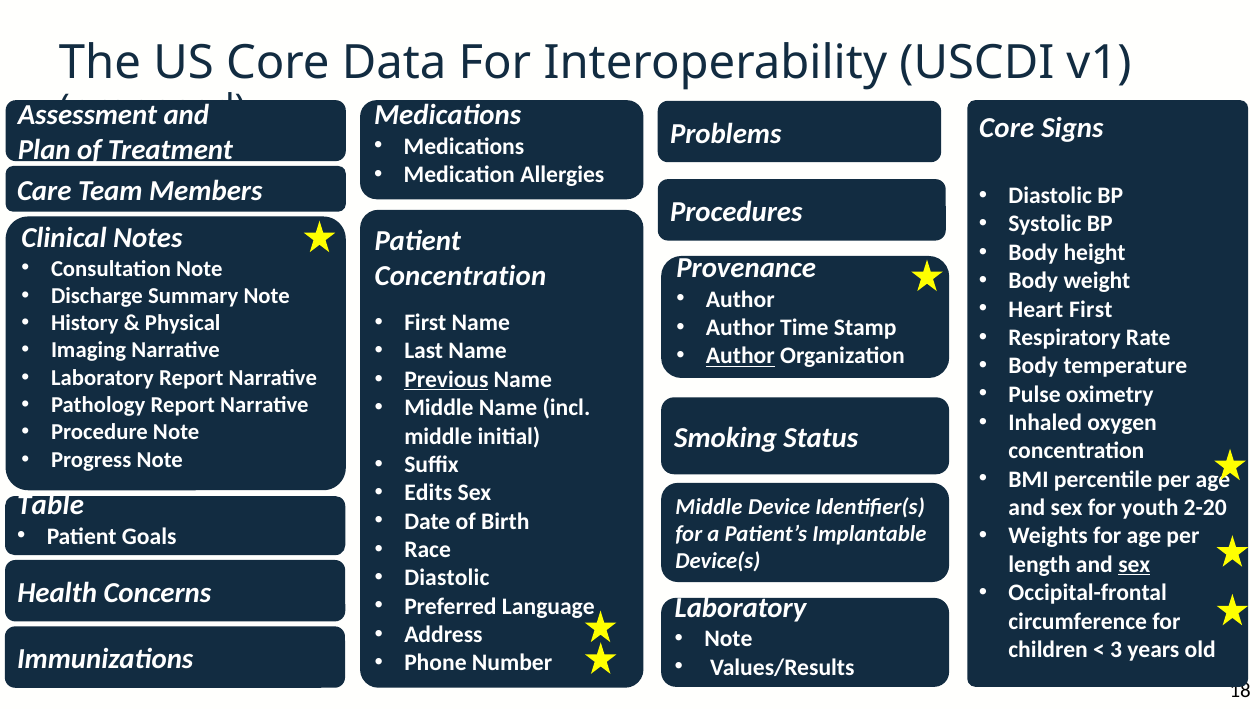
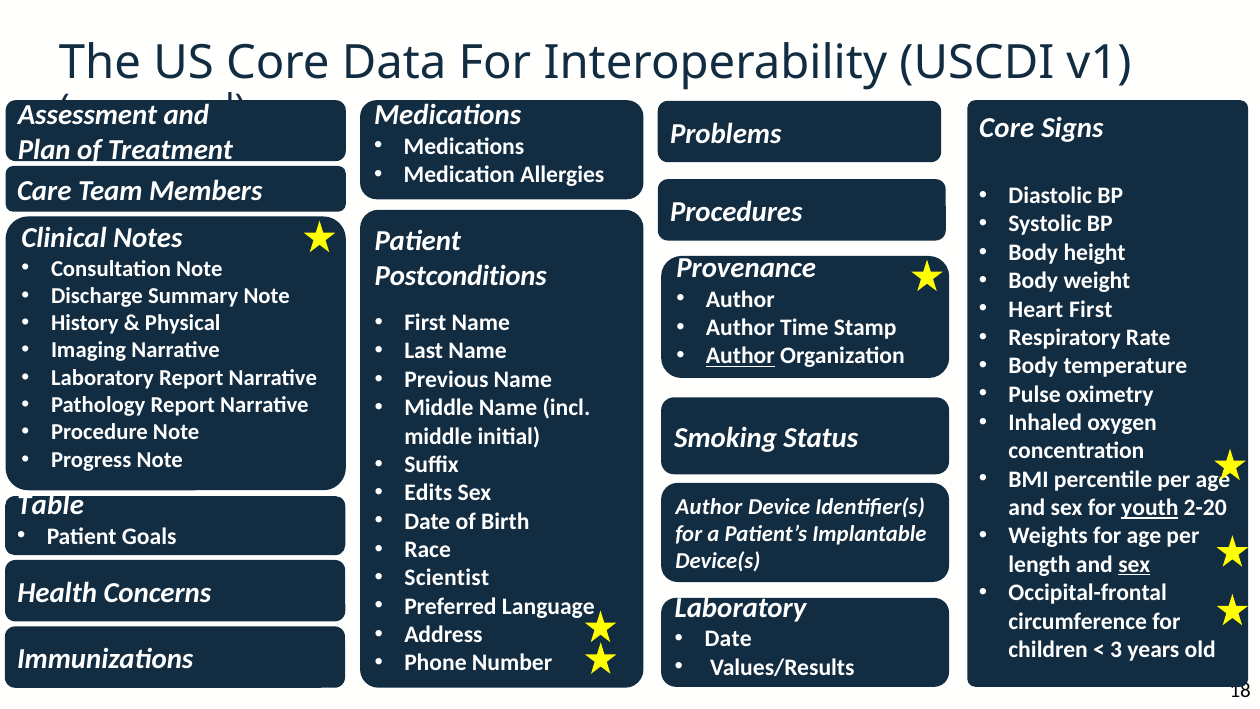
Concentration at (460, 276): Concentration -> Postconditions
Previous underline: present -> none
Middle at (709, 507): Middle -> Author
youth underline: none -> present
Diastolic at (447, 578): Diastolic -> Scientist
Note at (728, 639): Note -> Date
